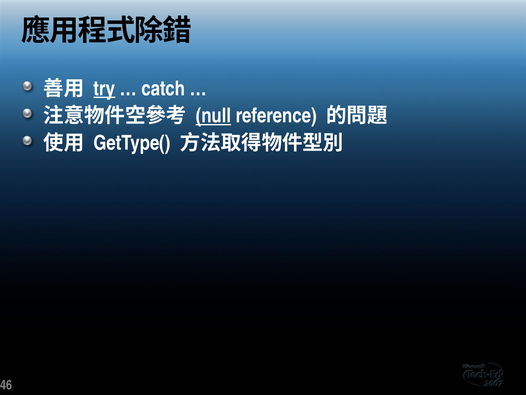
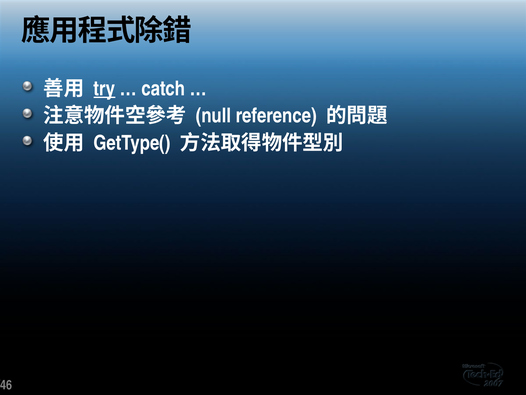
null underline: present -> none
